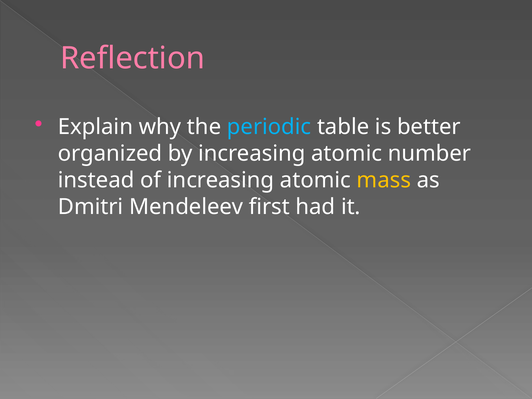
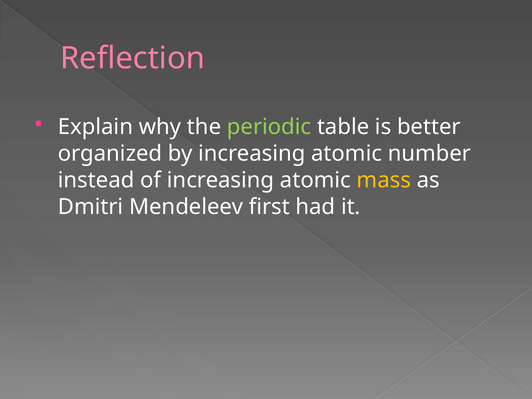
periodic colour: light blue -> light green
